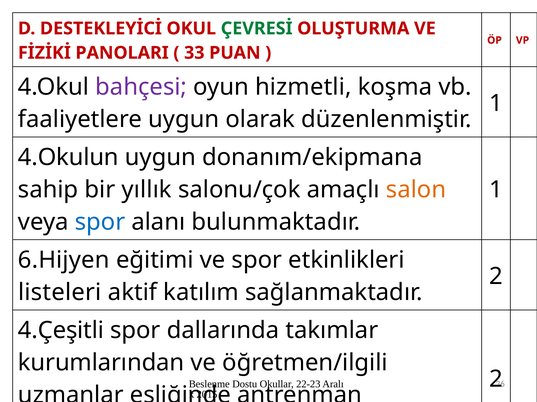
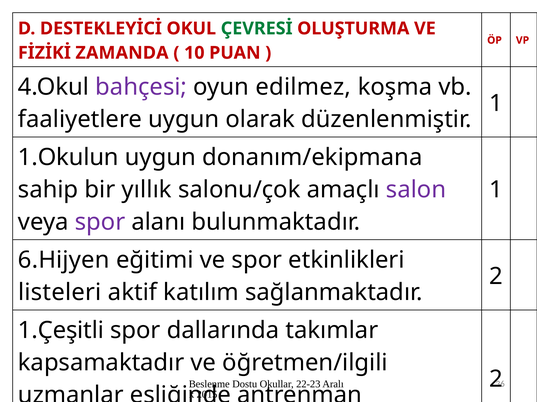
PANOLARI: PANOLARI -> ZAMANDA
33: 33 -> 10
hizmetli: hizmetli -> edilmez
4.Okulun: 4.Okulun -> 1.Okulun
salon colour: orange -> purple
spor at (100, 223) colour: blue -> purple
4.Çeşitli: 4.Çeşitli -> 1.Çeşitli
kurumlarından: kurumlarından -> kapsamaktadır
